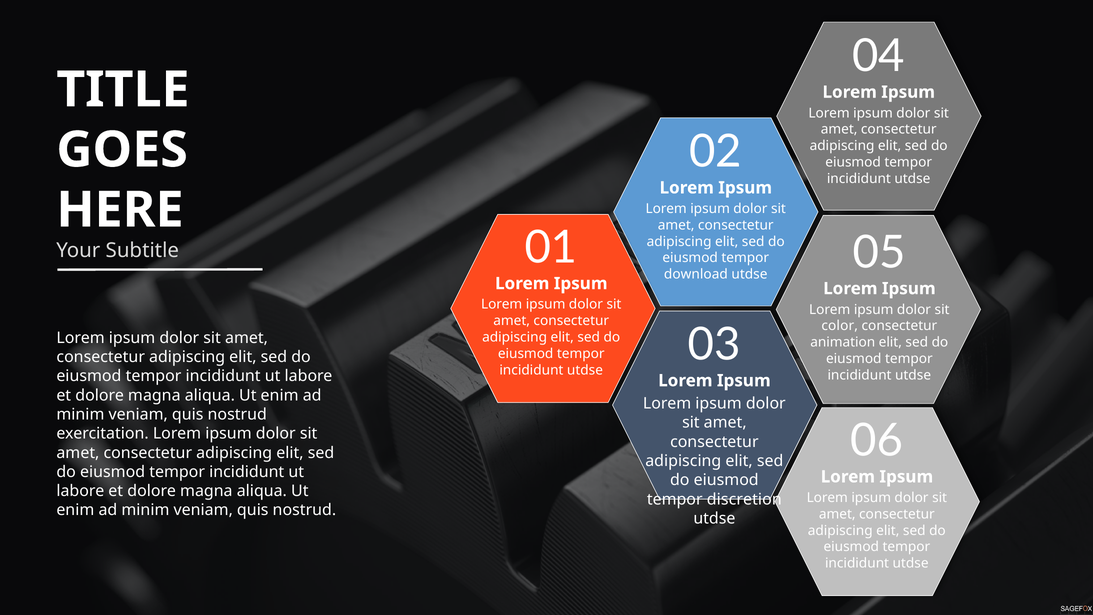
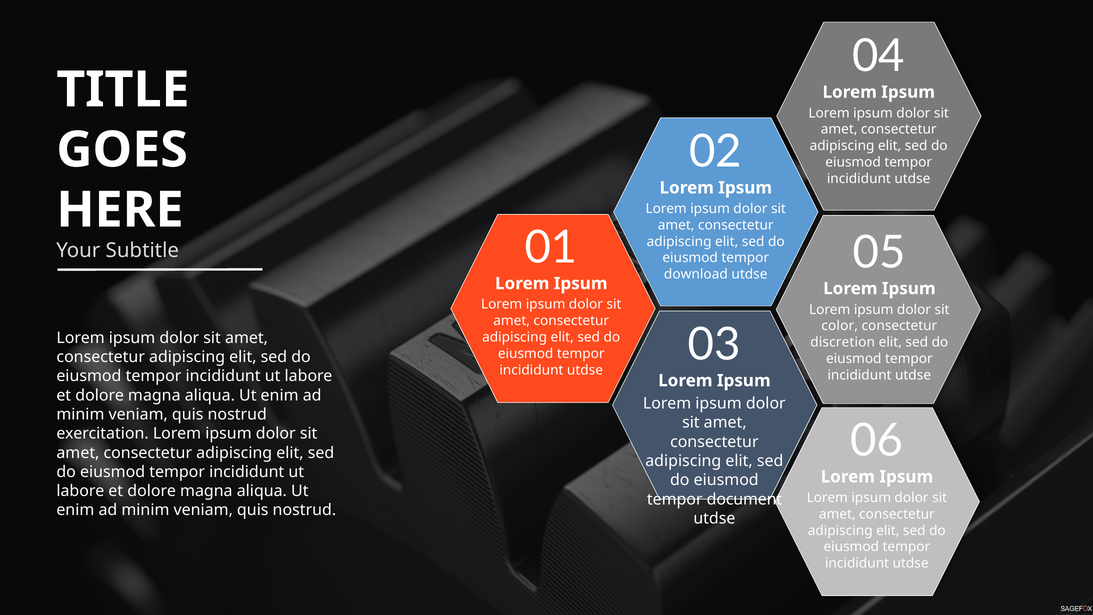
animation: animation -> discretion
discretion: discretion -> document
